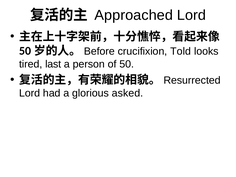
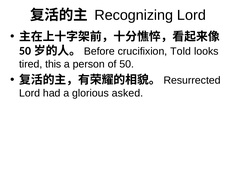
Approached: Approached -> Recognizing
last: last -> this
